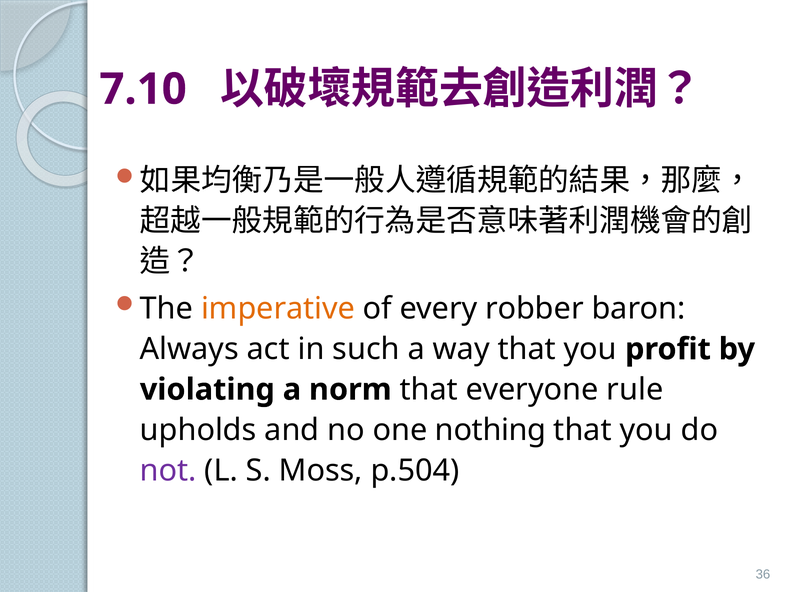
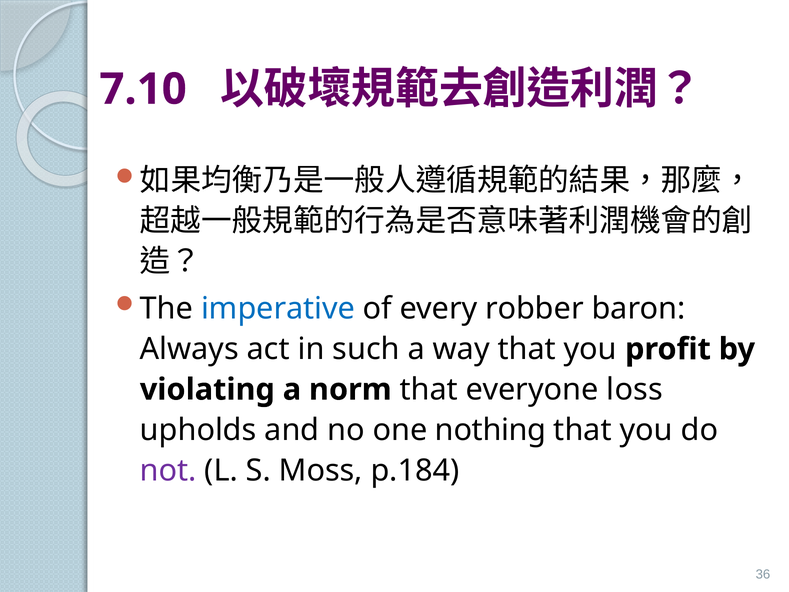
imperative colour: orange -> blue
rule: rule -> loss
p.504: p.504 -> p.184
